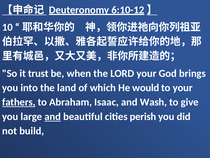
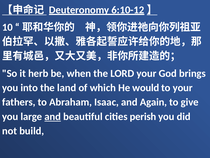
trust: trust -> herb
fathers underline: present -> none
Wash: Wash -> Again
